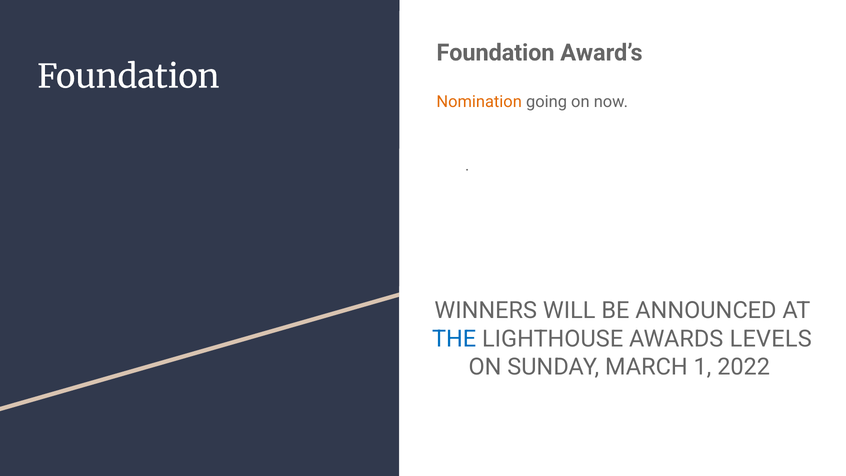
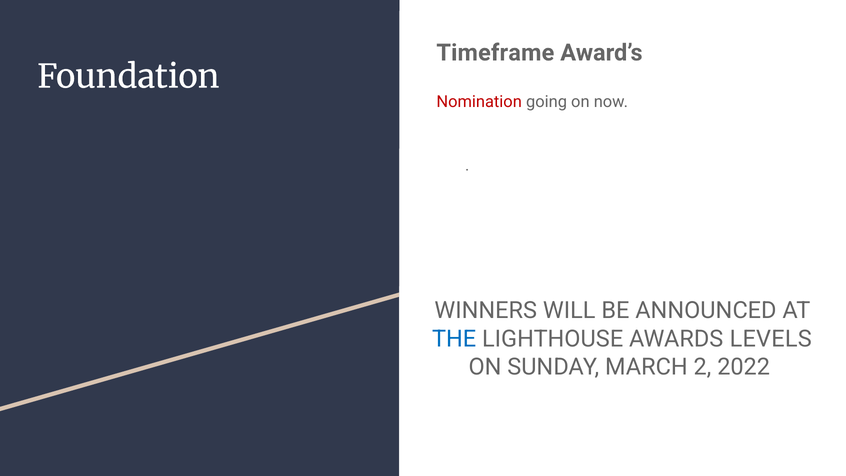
Foundation at (495, 53): Foundation -> Timeframe
Nomination colour: orange -> red
1: 1 -> 2
